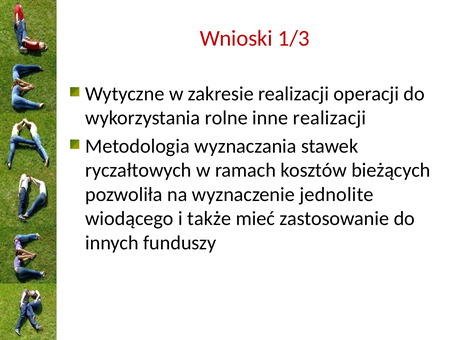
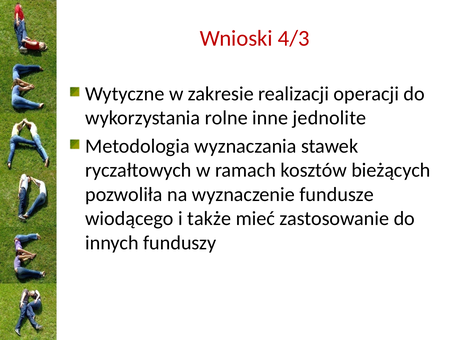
1/3: 1/3 -> 4/3
inne realizacji: realizacji -> jednolite
jednolite: jednolite -> fundusze
